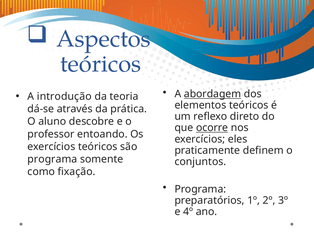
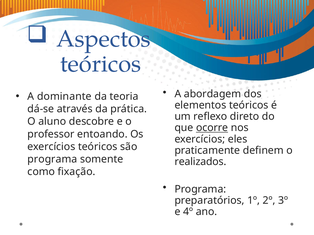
abordagem underline: present -> none
introdução: introdução -> dominante
conjuntos: conjuntos -> realizados
